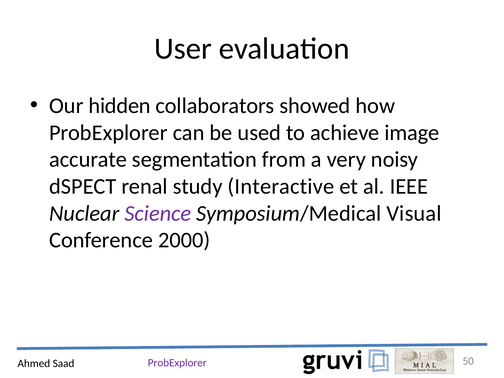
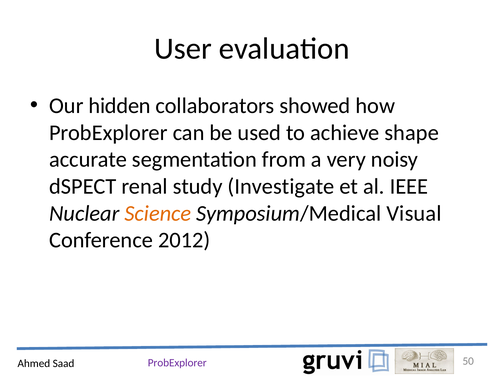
image: image -> shape
Interactive: Interactive -> Investigate
Science colour: purple -> orange
2000: 2000 -> 2012
